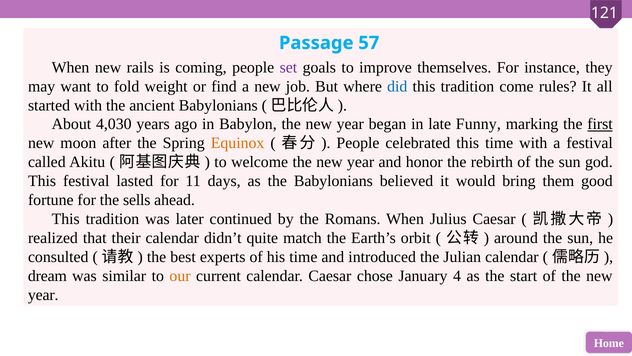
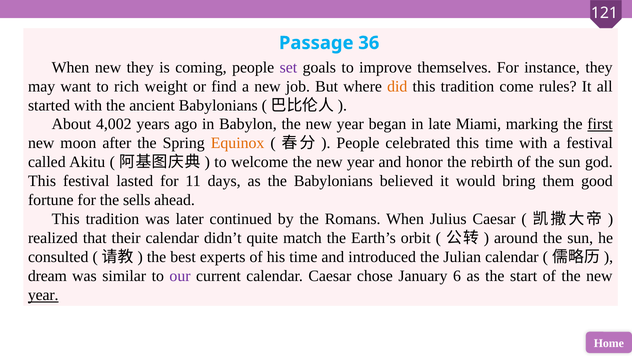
57: 57 -> 36
new rails: rails -> they
fold: fold -> rich
did colour: blue -> orange
4,030: 4,030 -> 4,002
Funny: Funny -> Miami
our colour: orange -> purple
4: 4 -> 6
year at (43, 295) underline: none -> present
